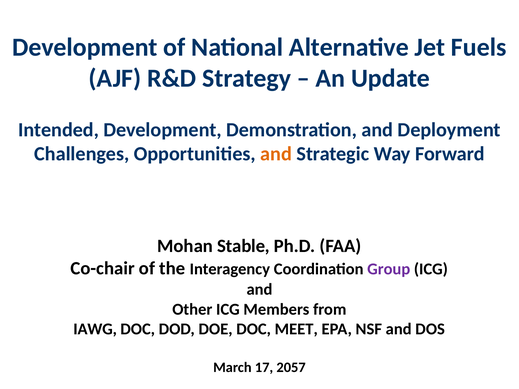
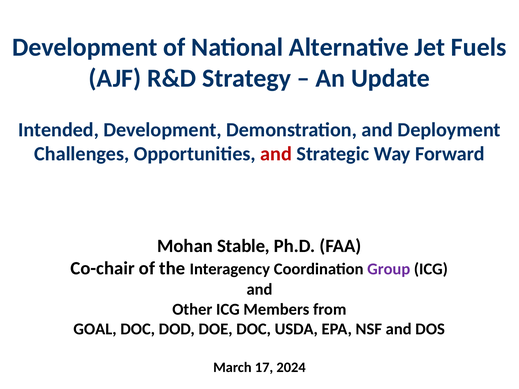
and at (276, 154) colour: orange -> red
IAWG: IAWG -> GOAL
MEET: MEET -> USDA
2057: 2057 -> 2024
